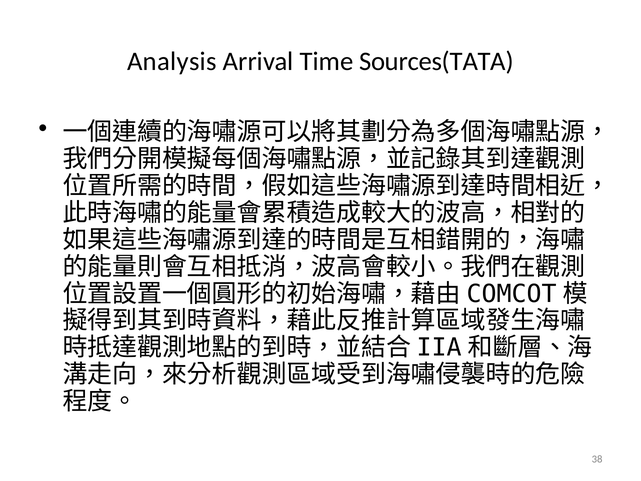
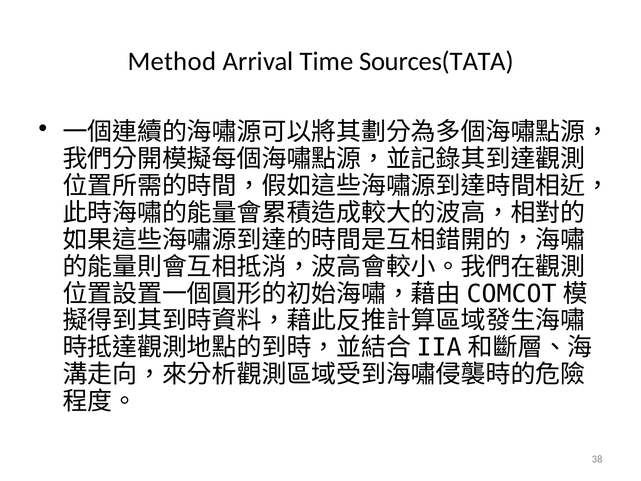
Analysis: Analysis -> Method
